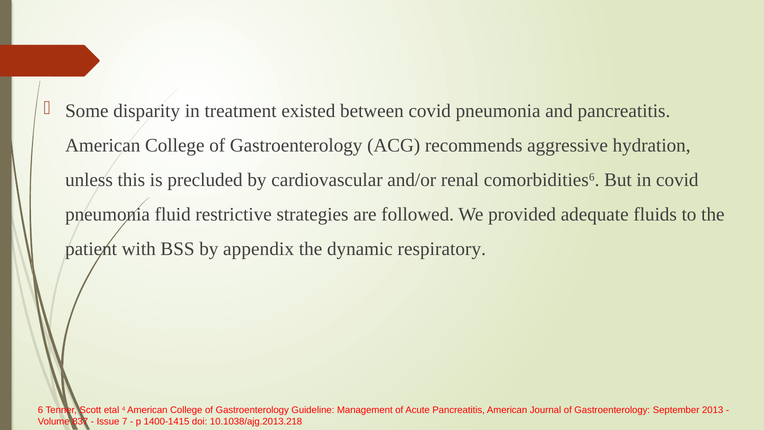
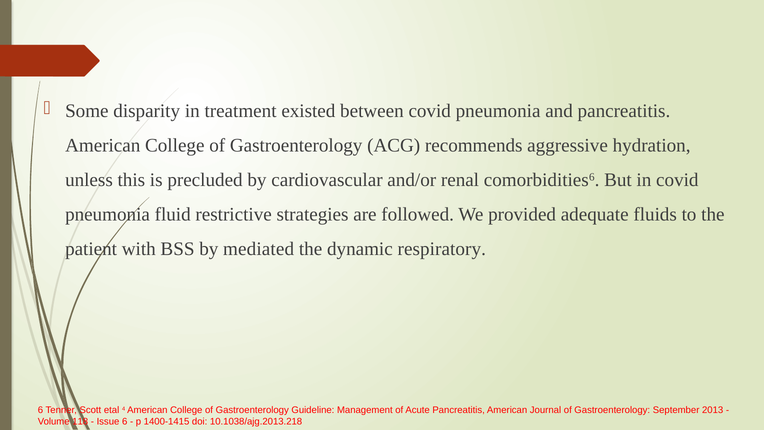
appendix: appendix -> mediated
837: 837 -> 118
Issue 7: 7 -> 6
